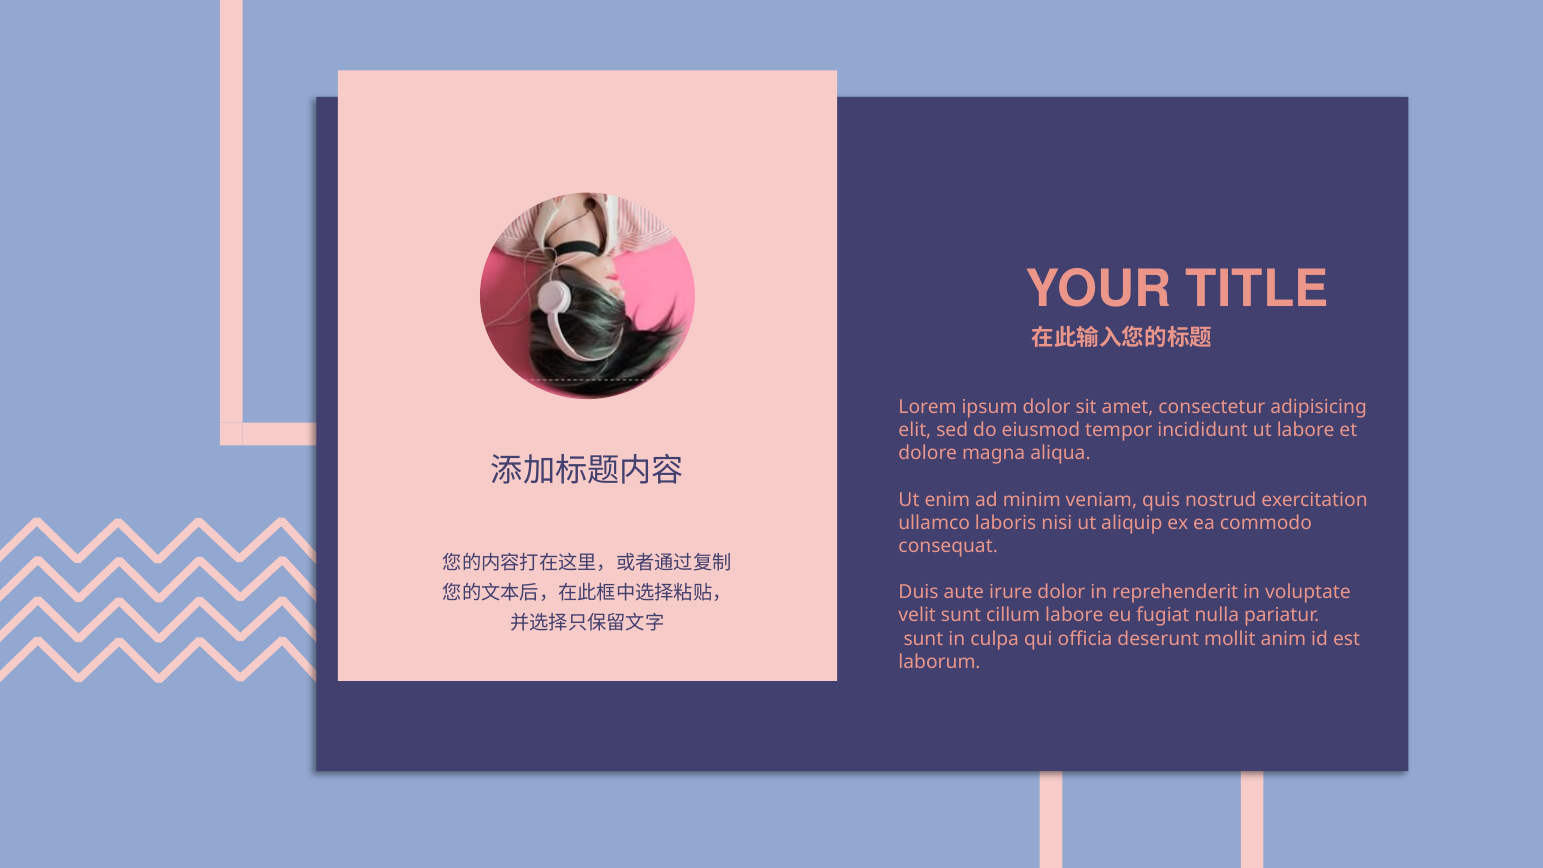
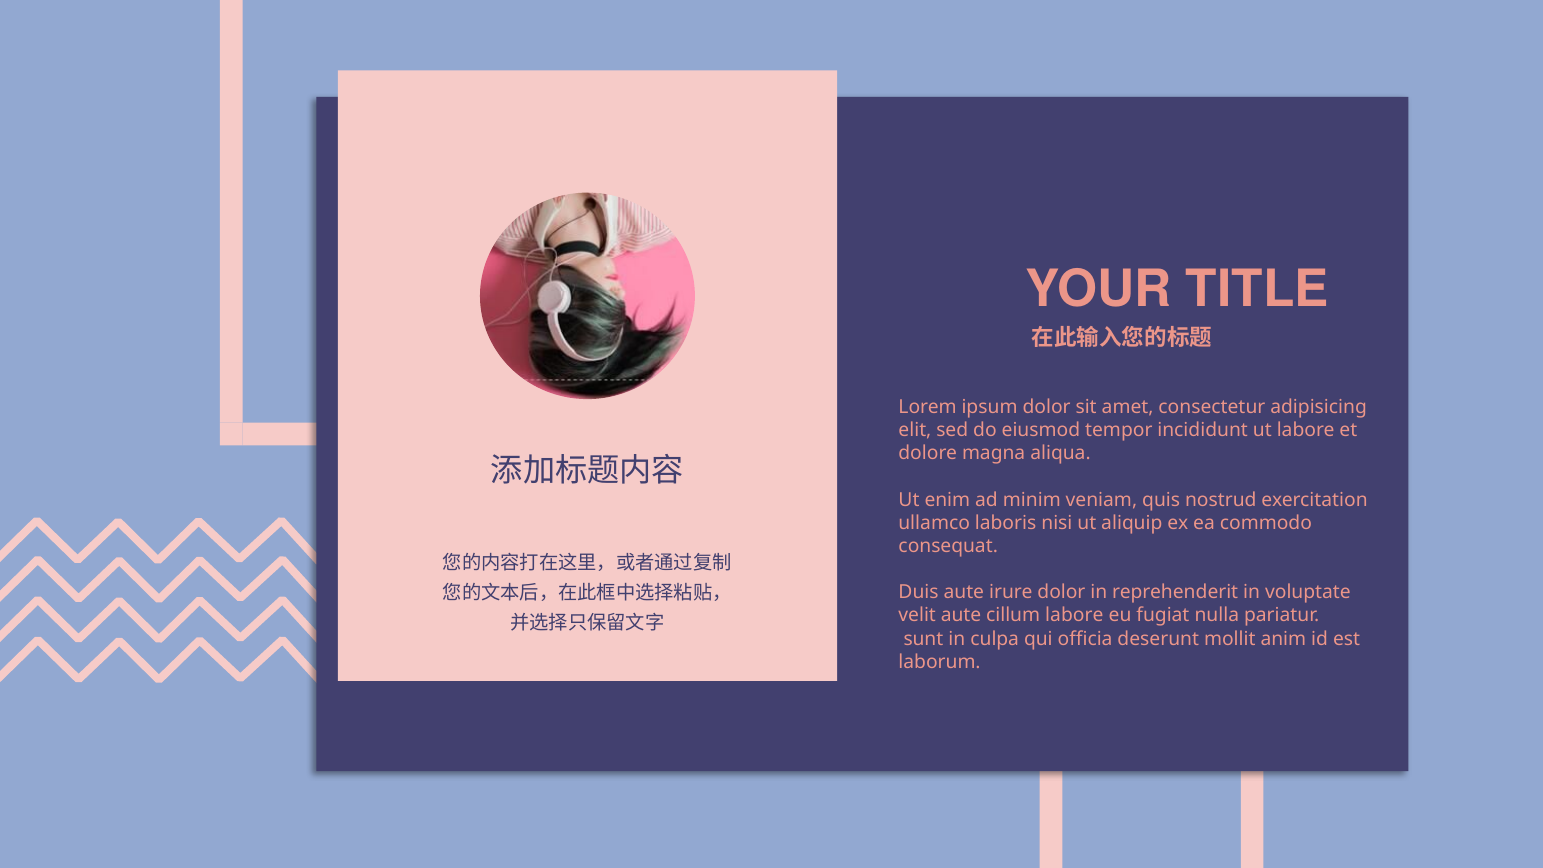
velit sunt: sunt -> aute
